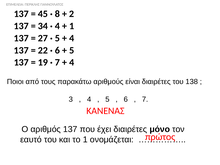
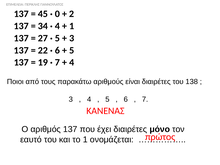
8: 8 -> 0
4 at (72, 38): 4 -> 3
